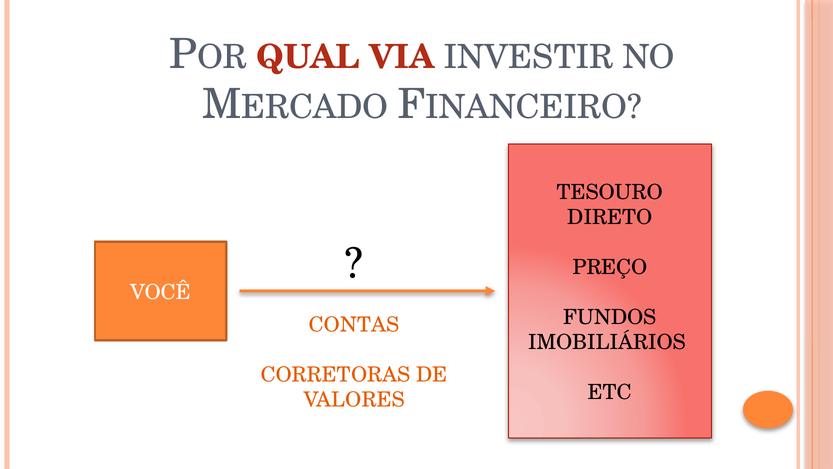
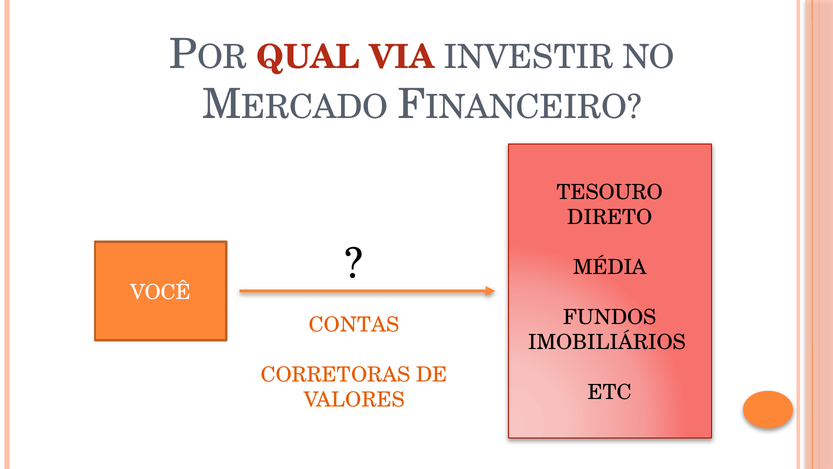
PREÇO: PREÇO -> MÉDIA
